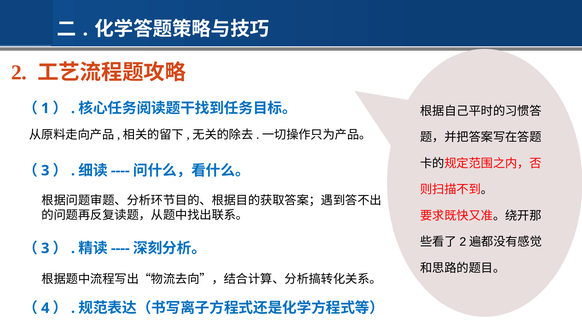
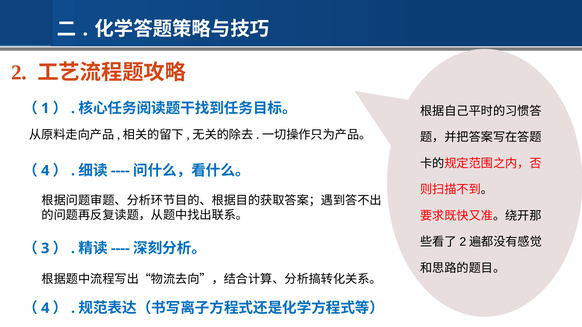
3 at (45, 171): 3 -> 4
